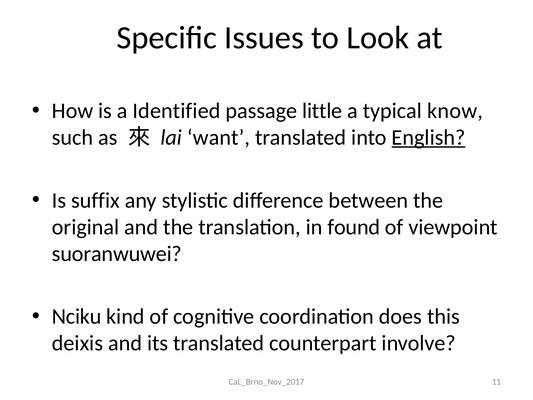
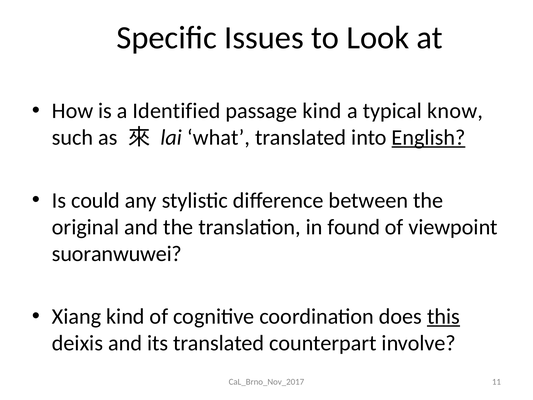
passage little: little -> kind
want: want -> what
suffix: suffix -> could
Nciku: Nciku -> Xiang
this underline: none -> present
